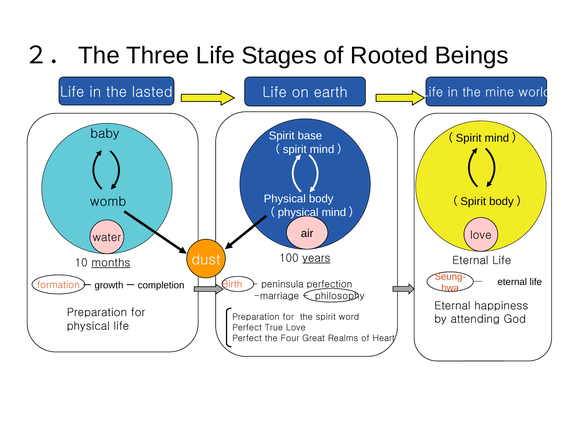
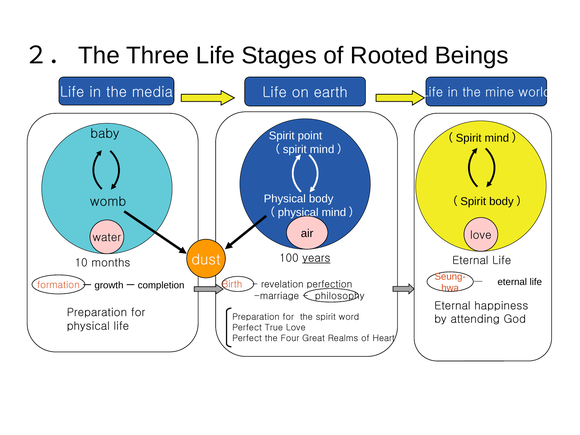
lasted: lasted -> media
base: base -> point
months underline: present -> none
peninsula: peninsula -> revelation
